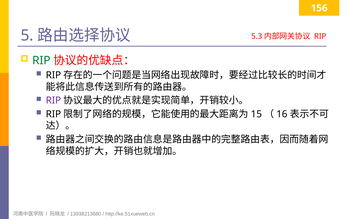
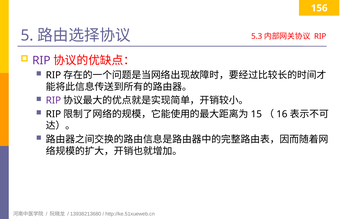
RIP at (41, 60) colour: green -> purple
